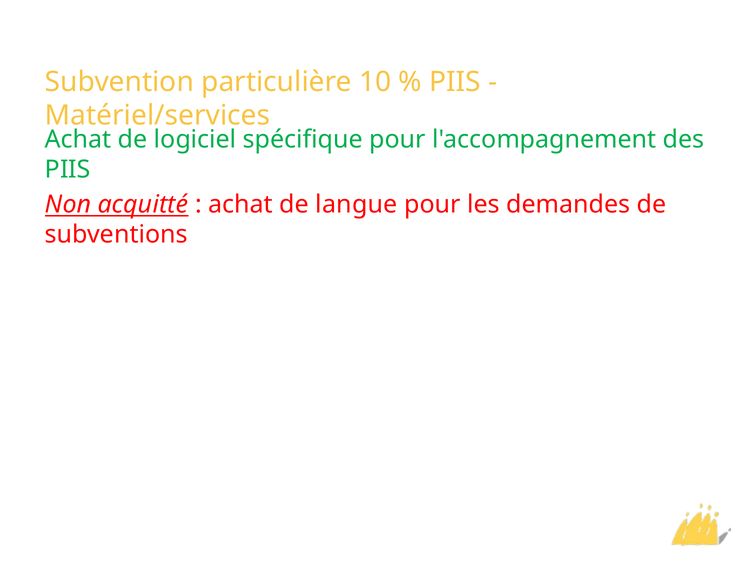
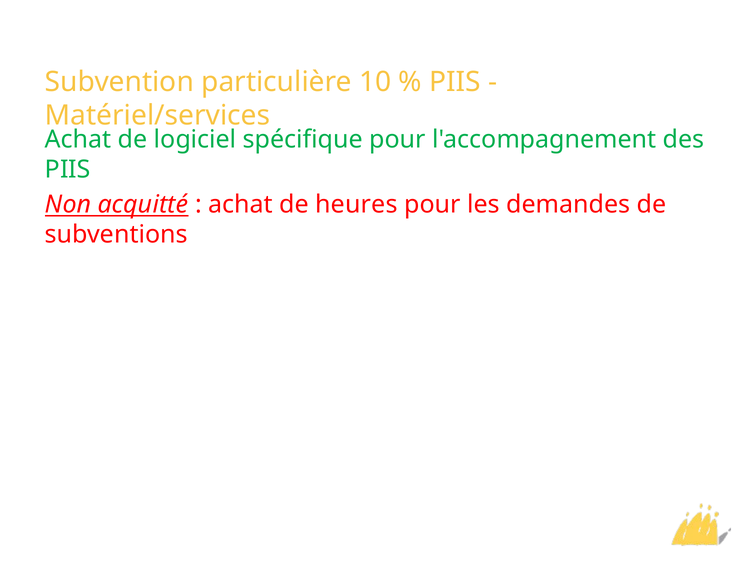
langue: langue -> heures
